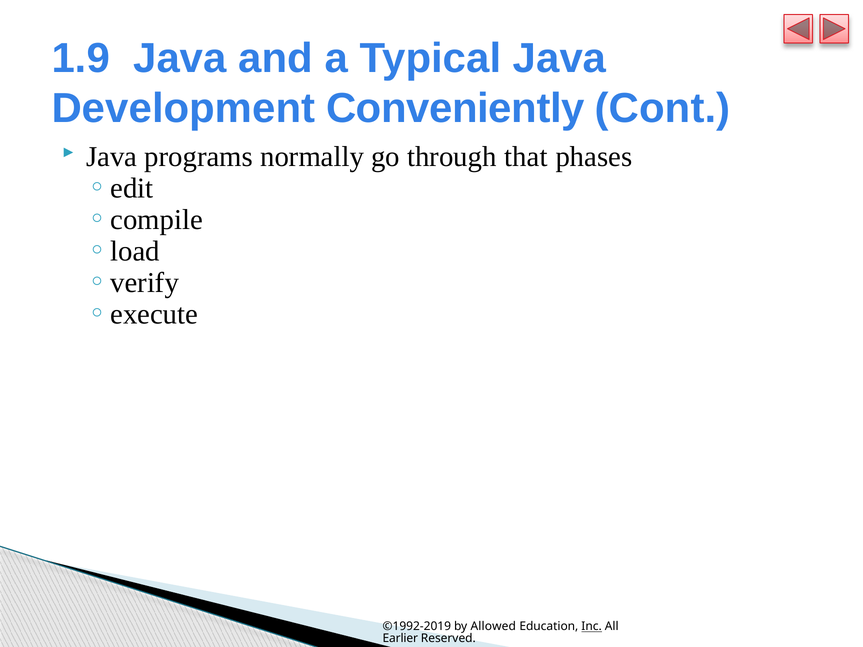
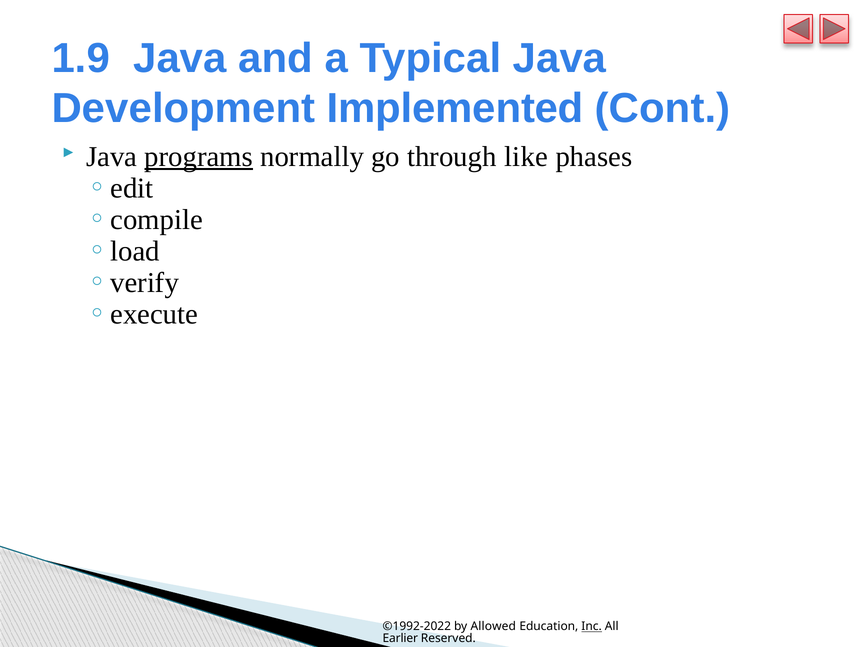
Conveniently: Conveniently -> Implemented
programs underline: none -> present
that: that -> like
©1992-2019: ©1992-2019 -> ©1992-2022
